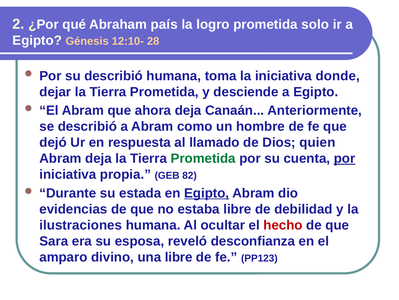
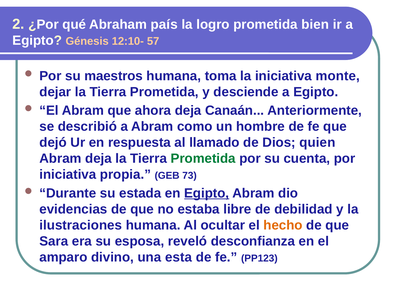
solo: solo -> bien
28: 28 -> 57
su describió: describió -> maestros
donde: donde -> monte
por at (345, 158) underline: present -> none
82: 82 -> 73
hecho colour: red -> orange
una libre: libre -> esta
